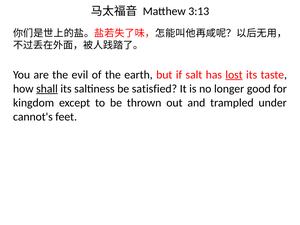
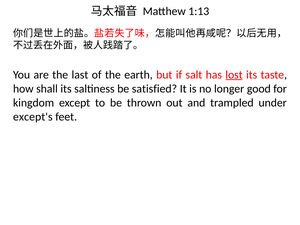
3:13: 3:13 -> 1:13
evil: evil -> last
shall underline: present -> none
cannot's: cannot's -> except's
